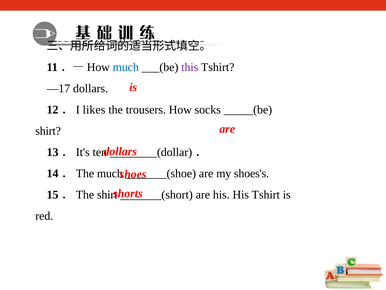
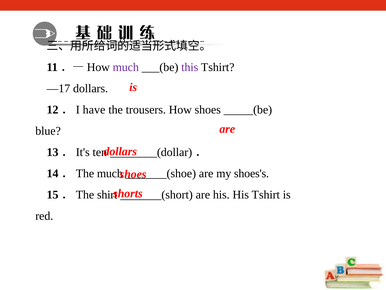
much at (126, 67) colour: blue -> purple
likes: likes -> have
How socks: socks -> shoes
shirt at (48, 131): shirt -> blue
